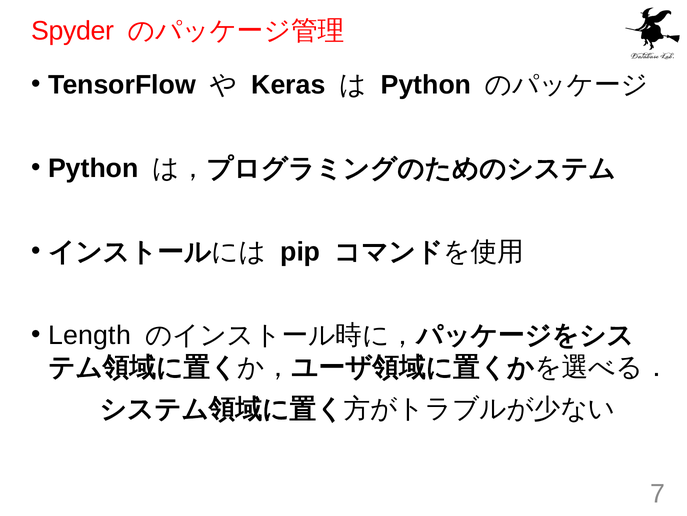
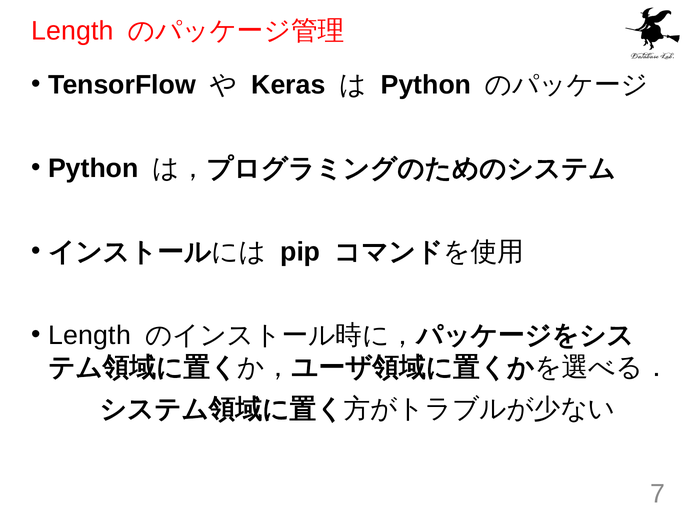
Spyder at (73, 31): Spyder -> Length
